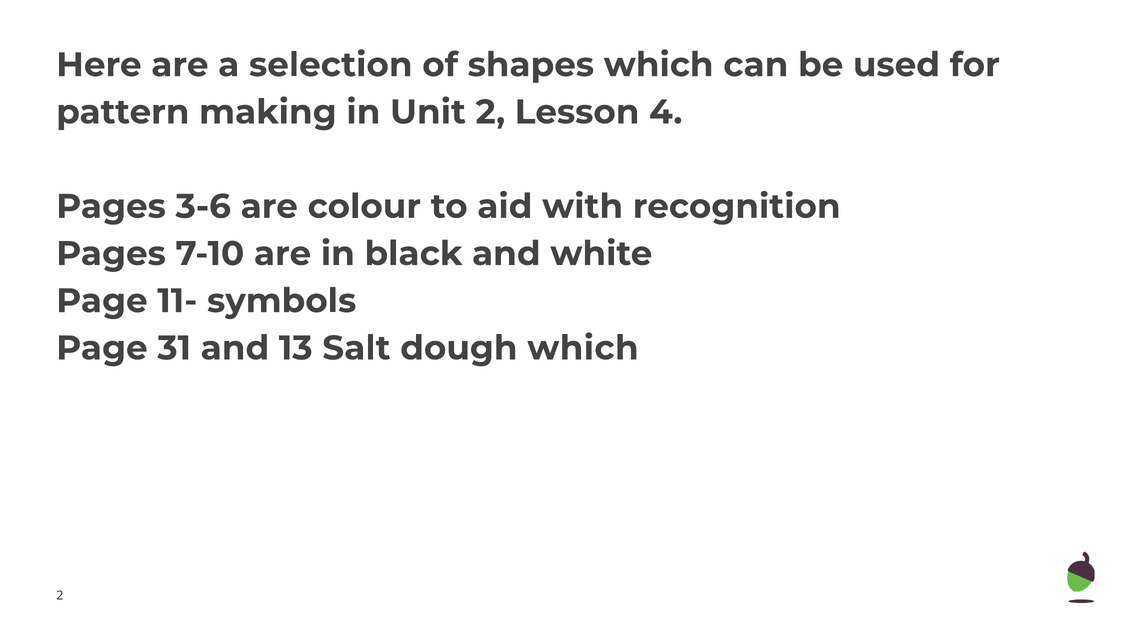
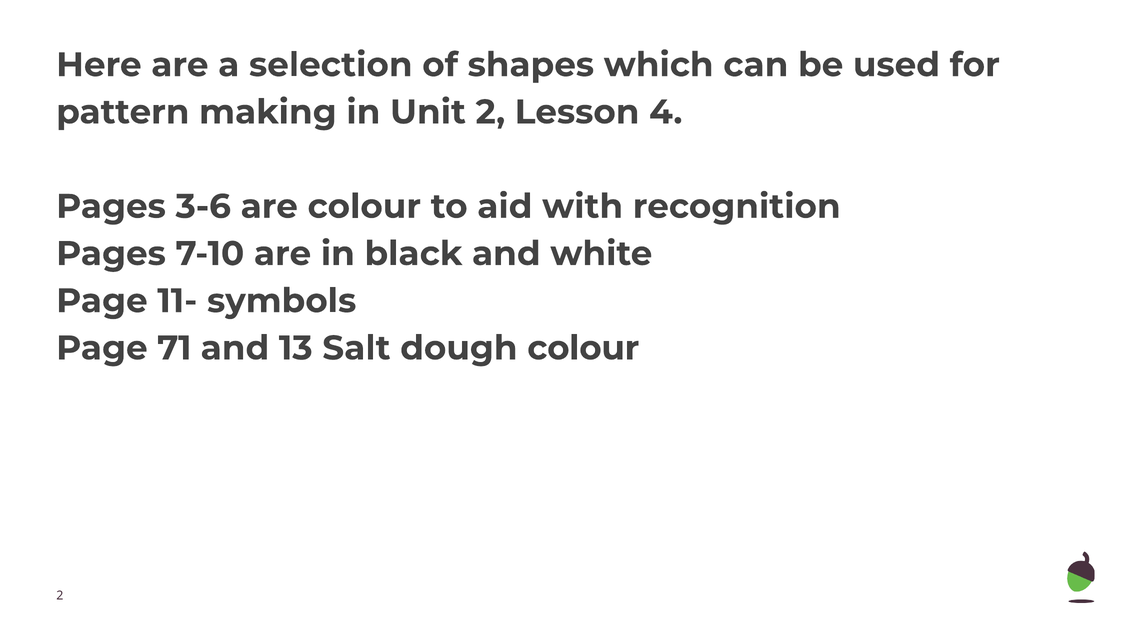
31: 31 -> 71
dough which: which -> colour
